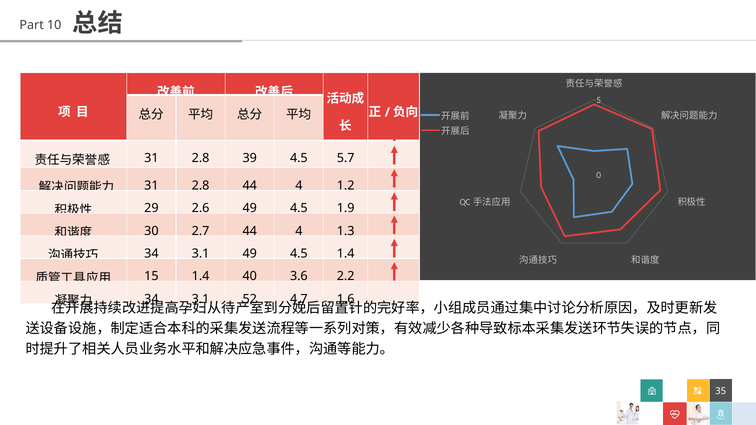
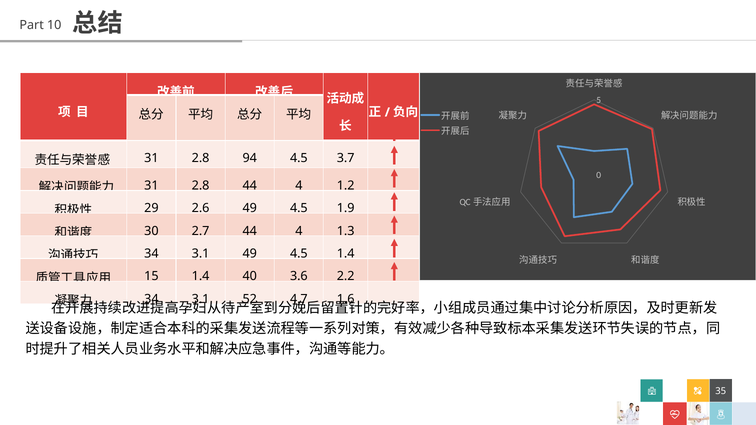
39: 39 -> 94
5.7: 5.7 -> 3.7
